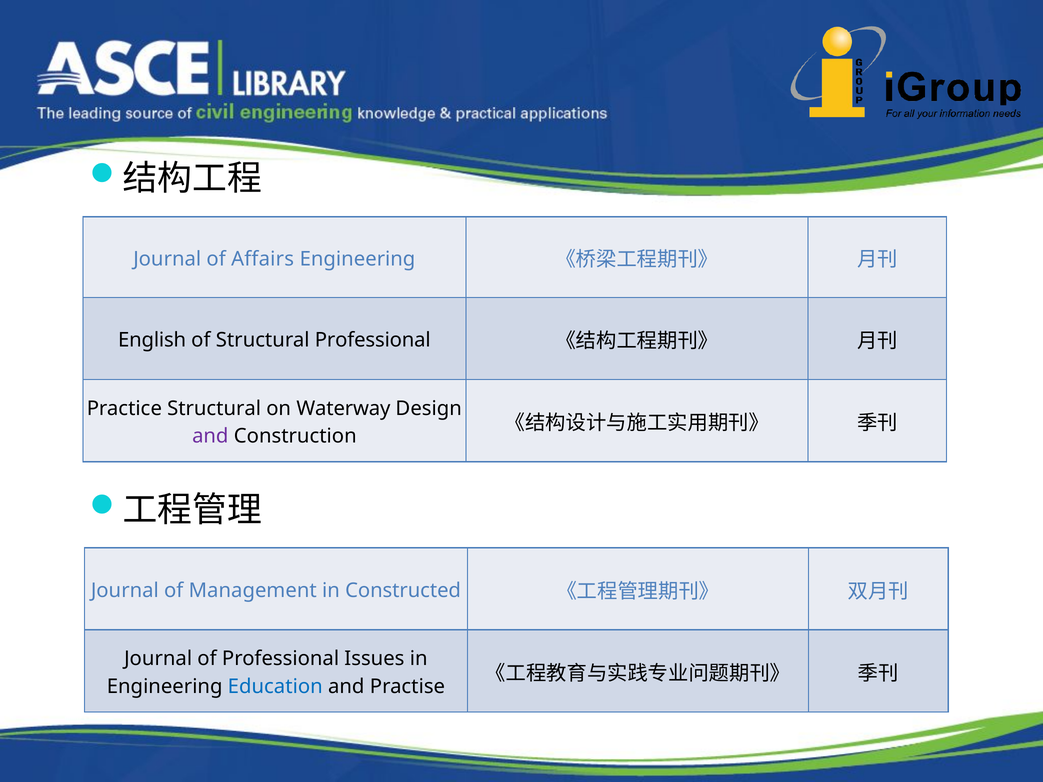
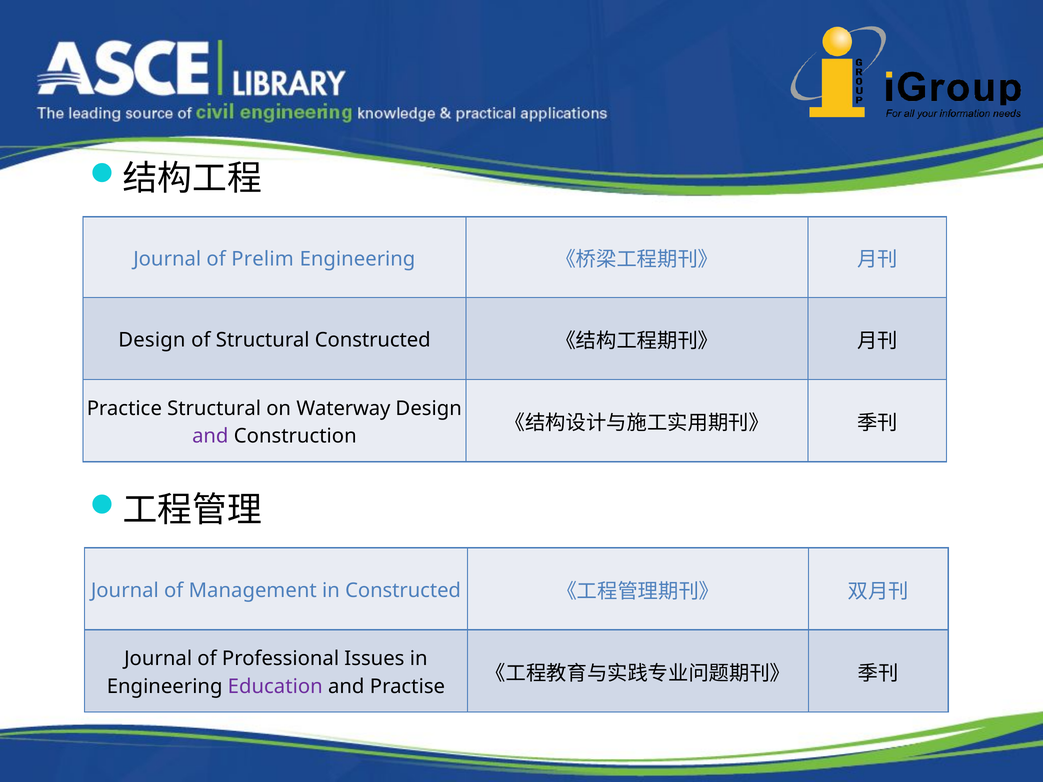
Affairs: Affairs -> Prelim
English at (152, 340): English -> Design
Structural Professional: Professional -> Constructed
Education colour: blue -> purple
